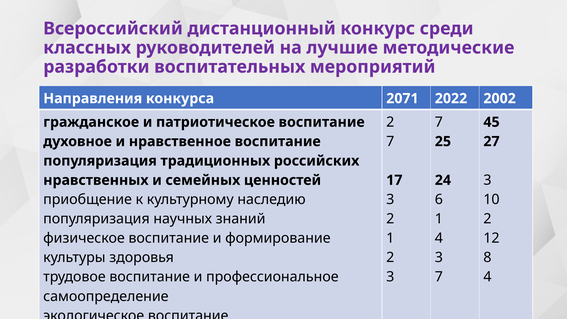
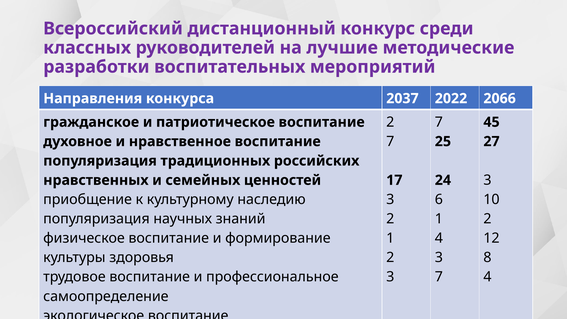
2071: 2071 -> 2037
2002: 2002 -> 2066
